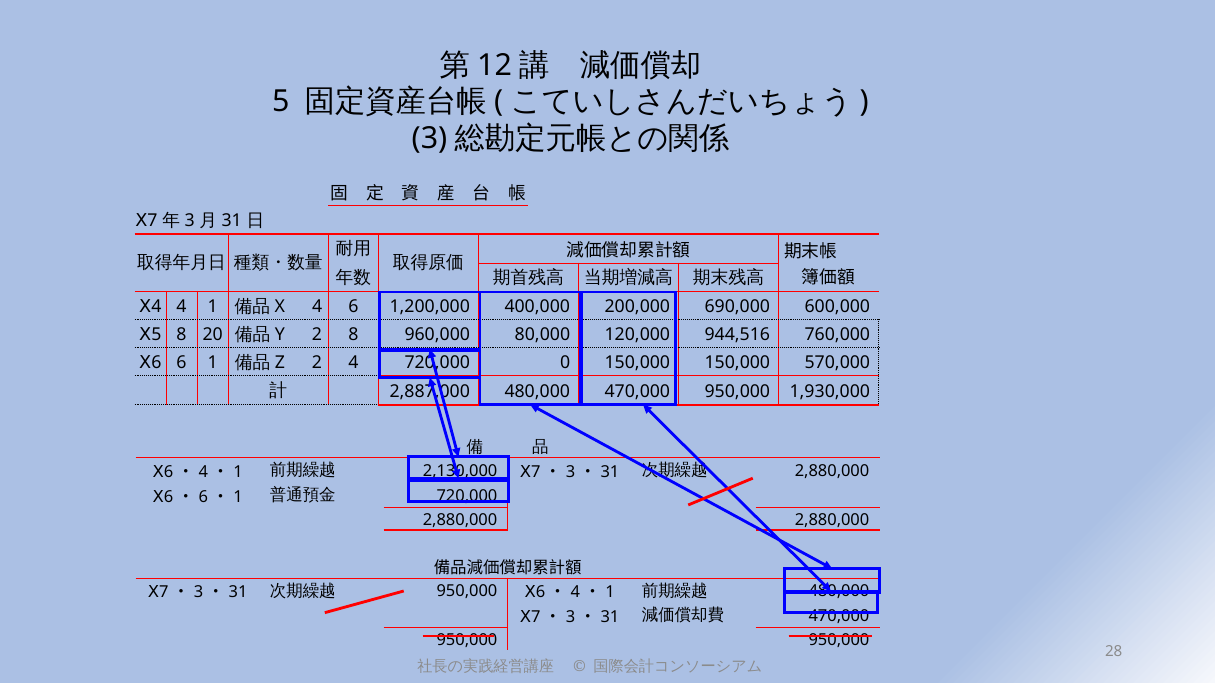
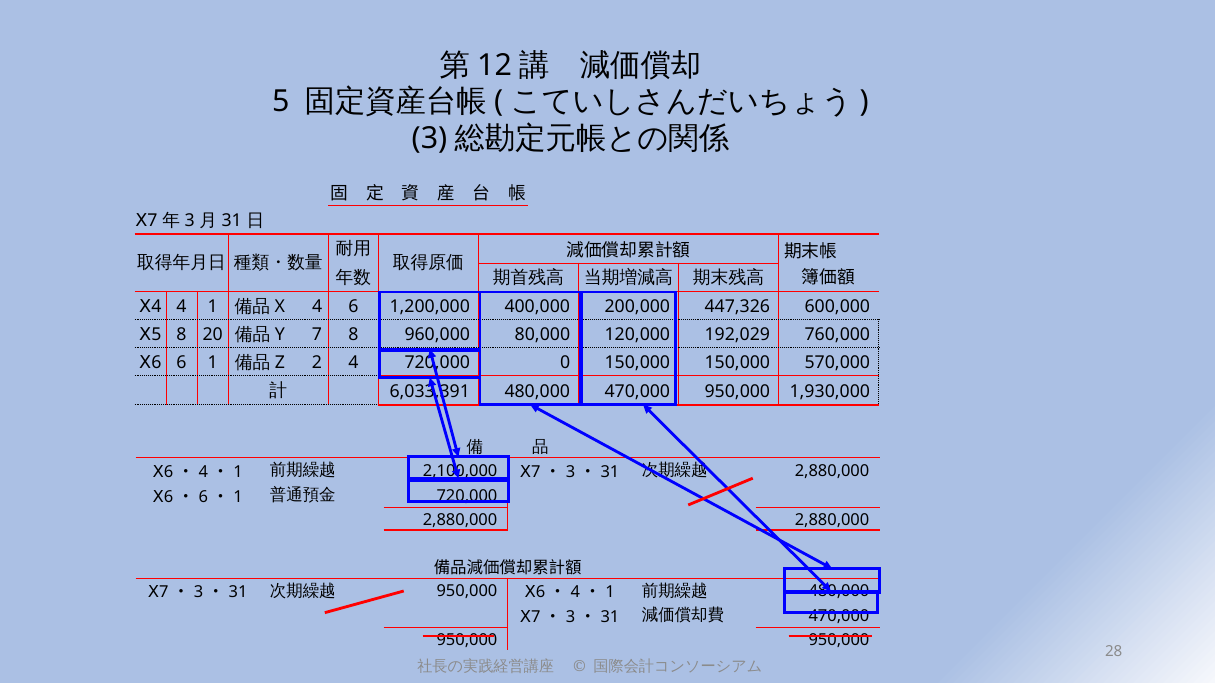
690,000: 690,000 -> 447,326
2 at (317, 335): 2 -> 7
944,516: 944,516 -> 192,029
2,887,000: 2,887,000 -> 6,033,391
2,130,000: 2,130,000 -> 2,100,000
